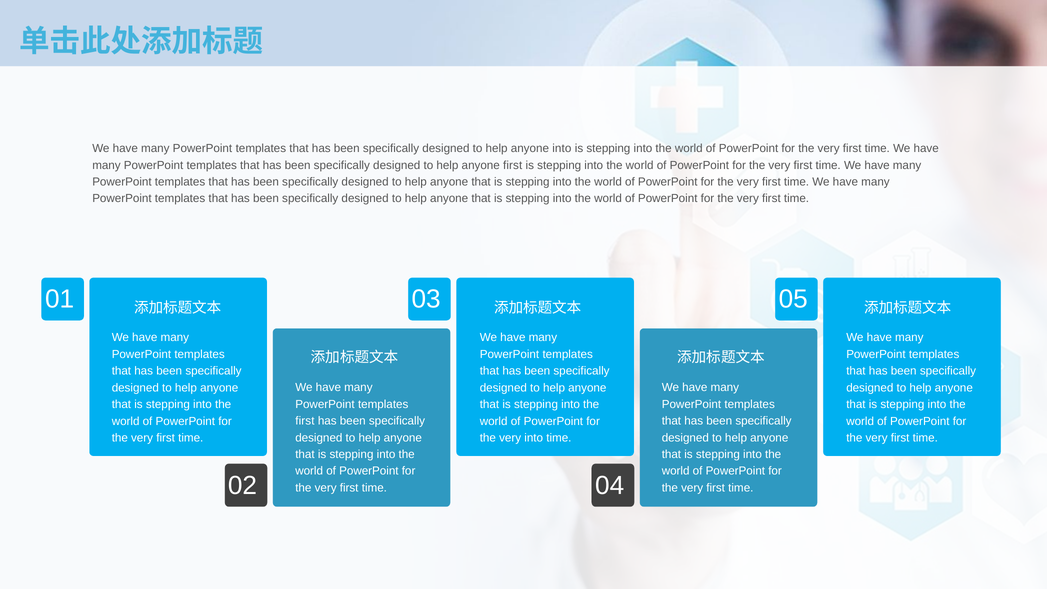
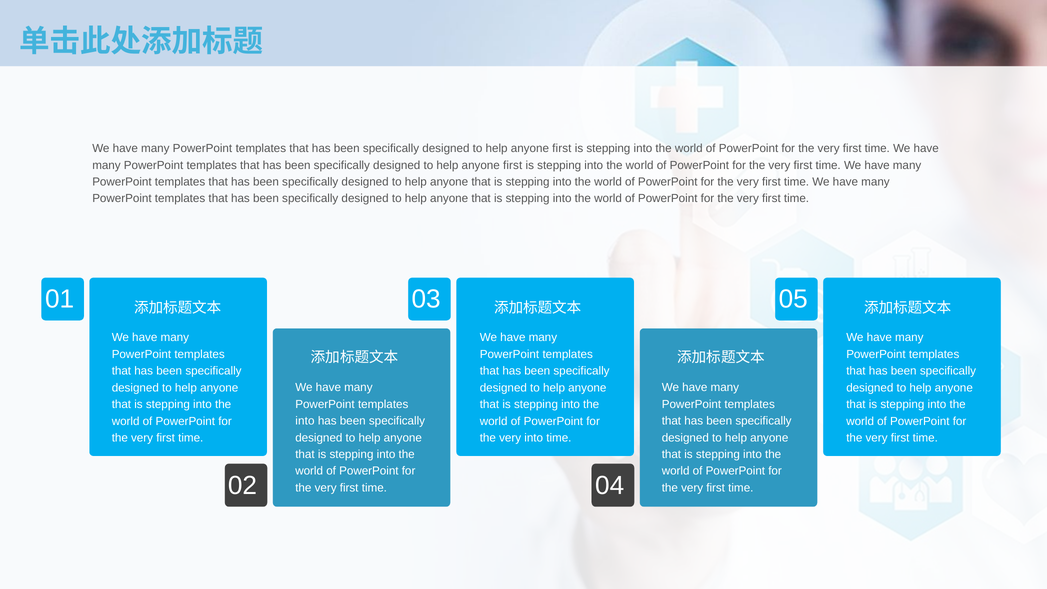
into at (562, 148): into -> first
first at (305, 421): first -> into
